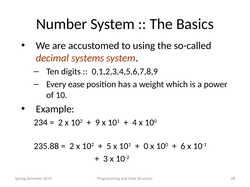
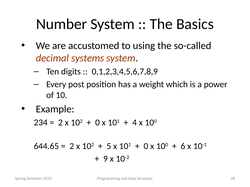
ease: ease -> post
9 at (98, 123): 9 -> 0
235.88: 235.88 -> 644.65
3: 3 -> 9
